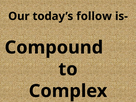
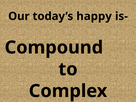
follow: follow -> happy
